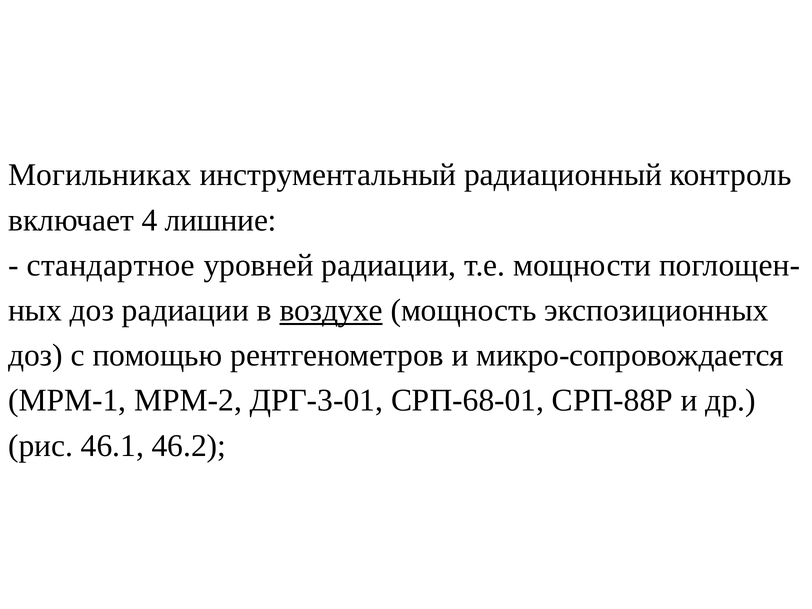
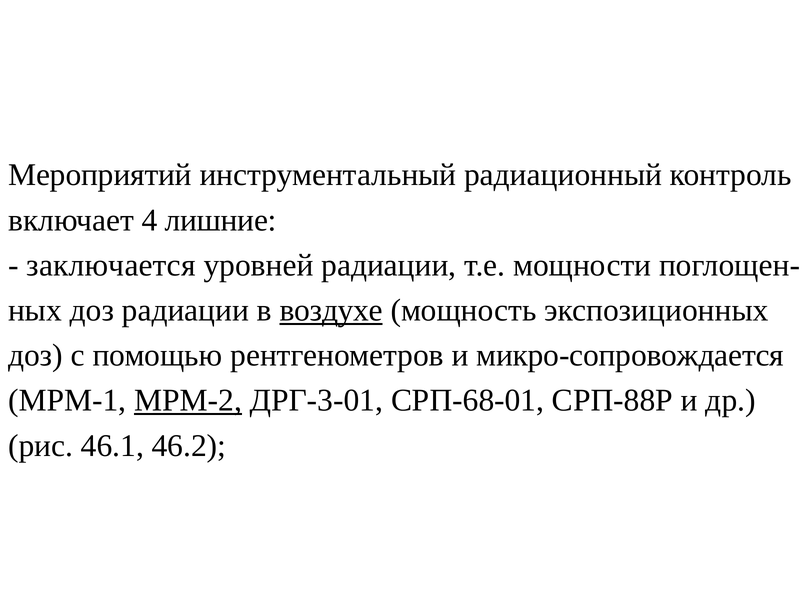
Могильниках: Могильниках -> Мероприятий
стандартное: стандартное -> заключается
МРМ-2 underline: none -> present
